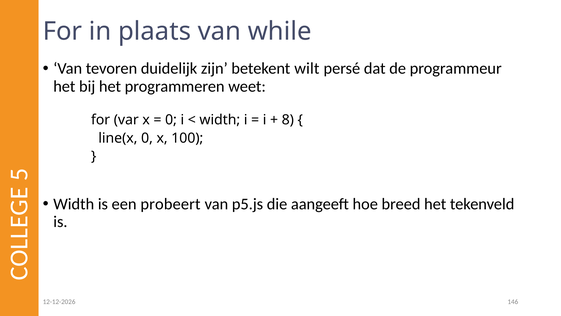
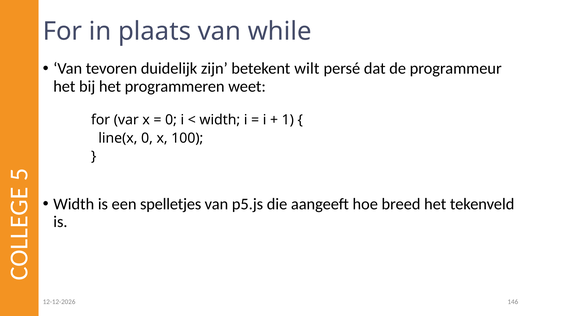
8: 8 -> 1
probeert: probeert -> spelletjes
